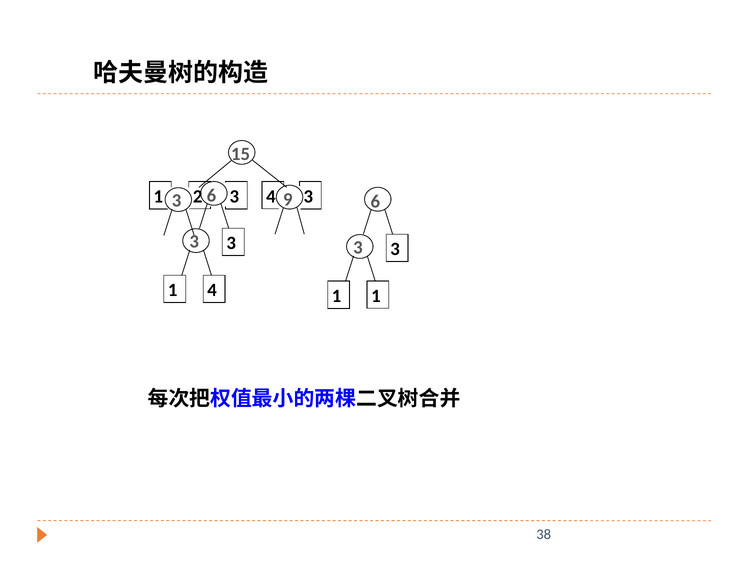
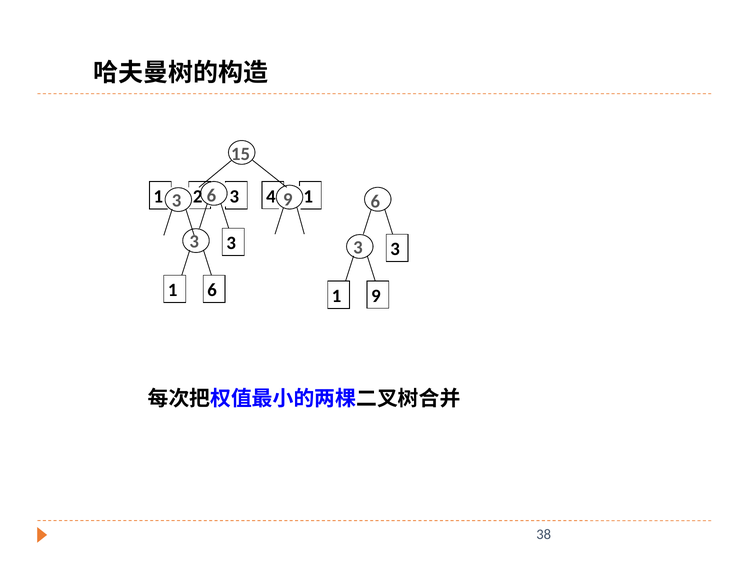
3 4 3: 3 -> 1
1 4: 4 -> 6
1 at (376, 296): 1 -> 9
